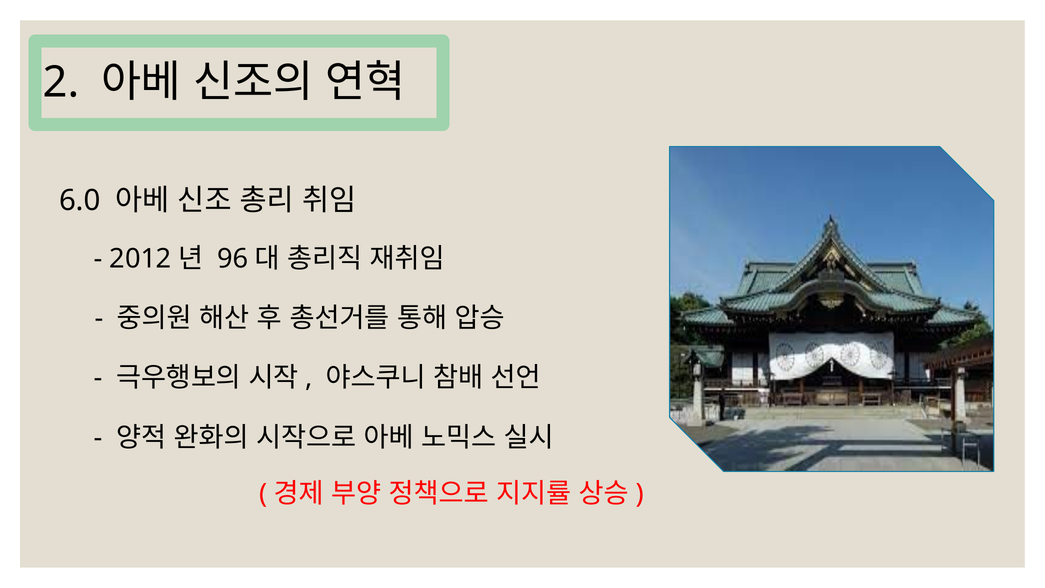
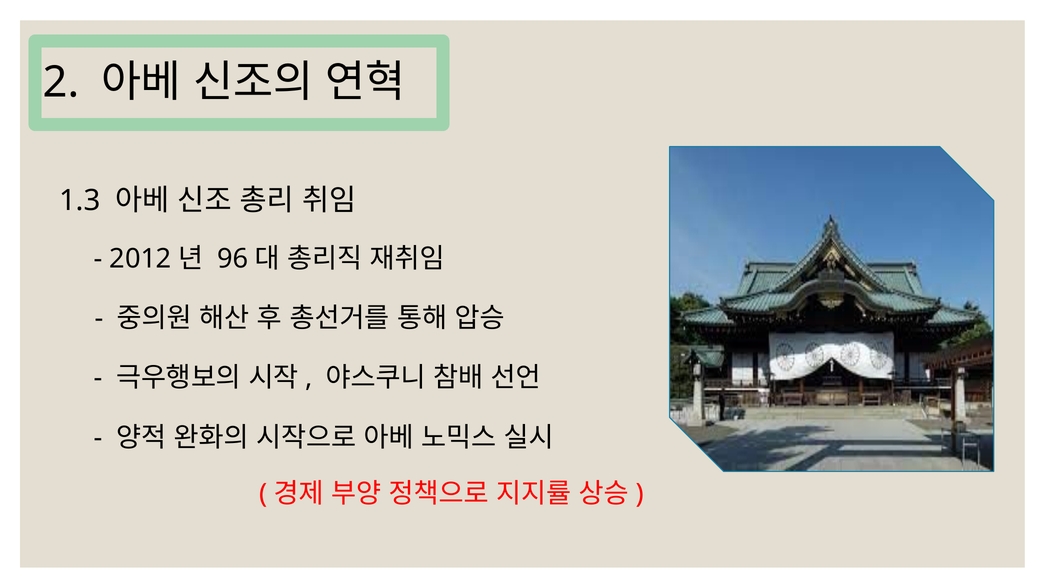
6.0: 6.0 -> 1.3
